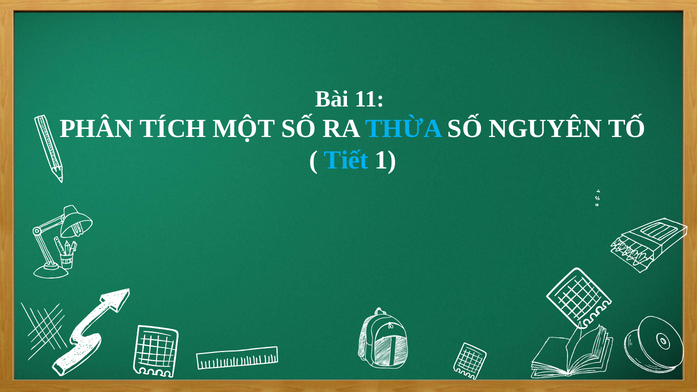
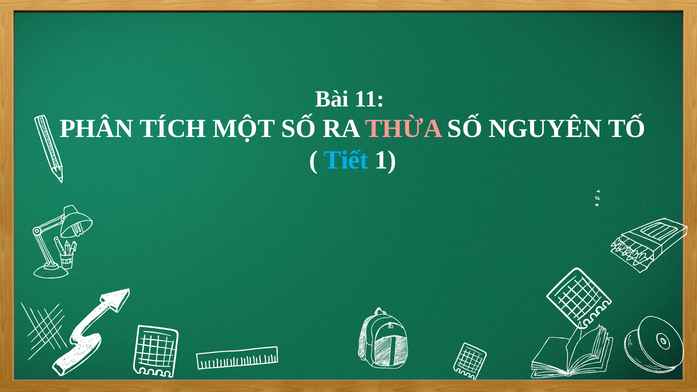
THỪA colour: light blue -> pink
